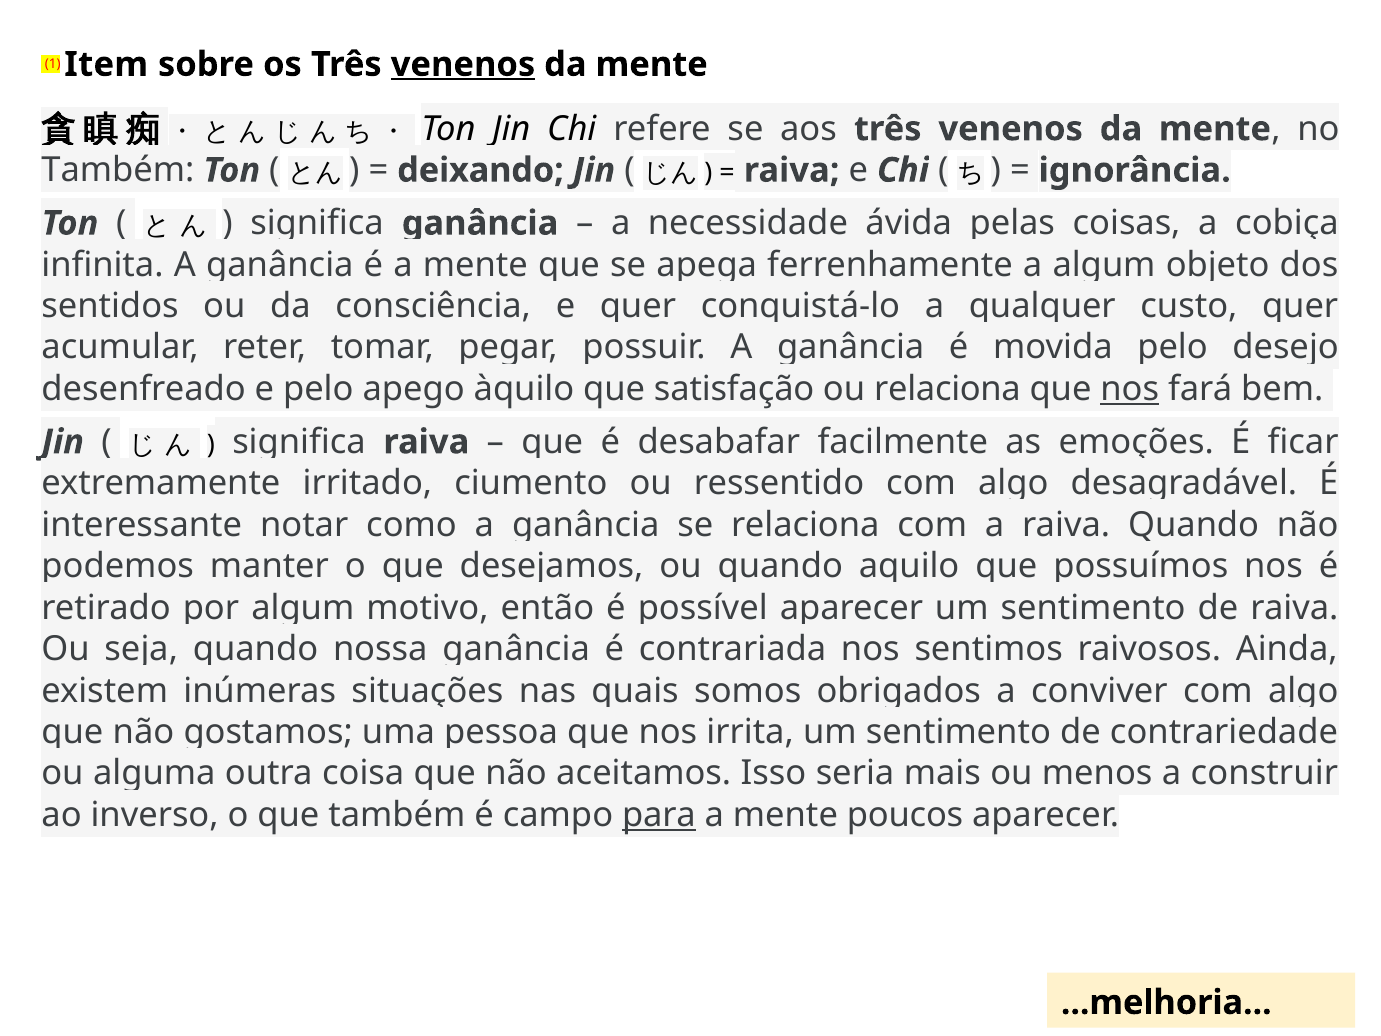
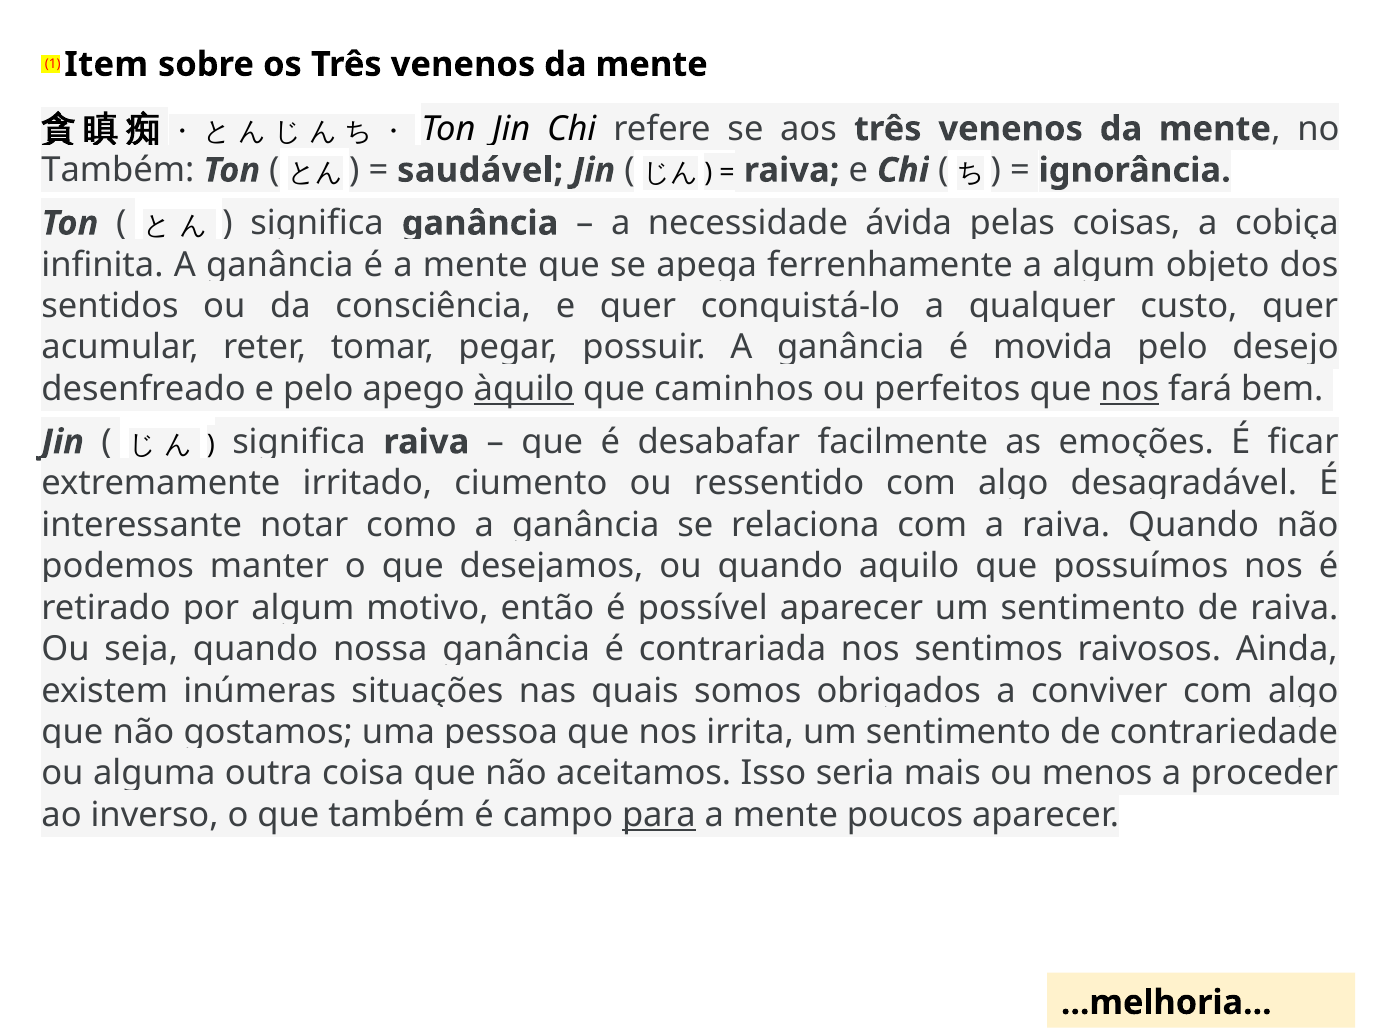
venenos at (463, 64) underline: present -> none
deixando: deixando -> saudável
àquilo underline: none -> present
satisfação: satisfação -> caminhos
ou relaciona: relaciona -> perfeitos
construir: construir -> proceder
